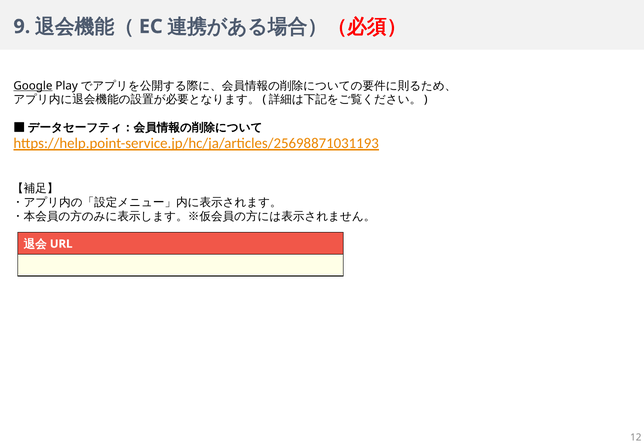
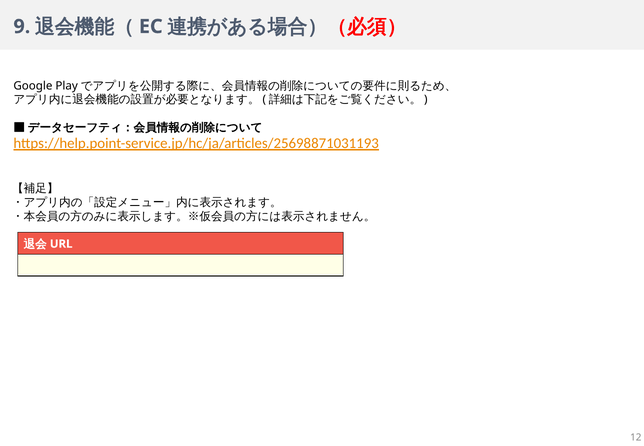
Google underline: present -> none
